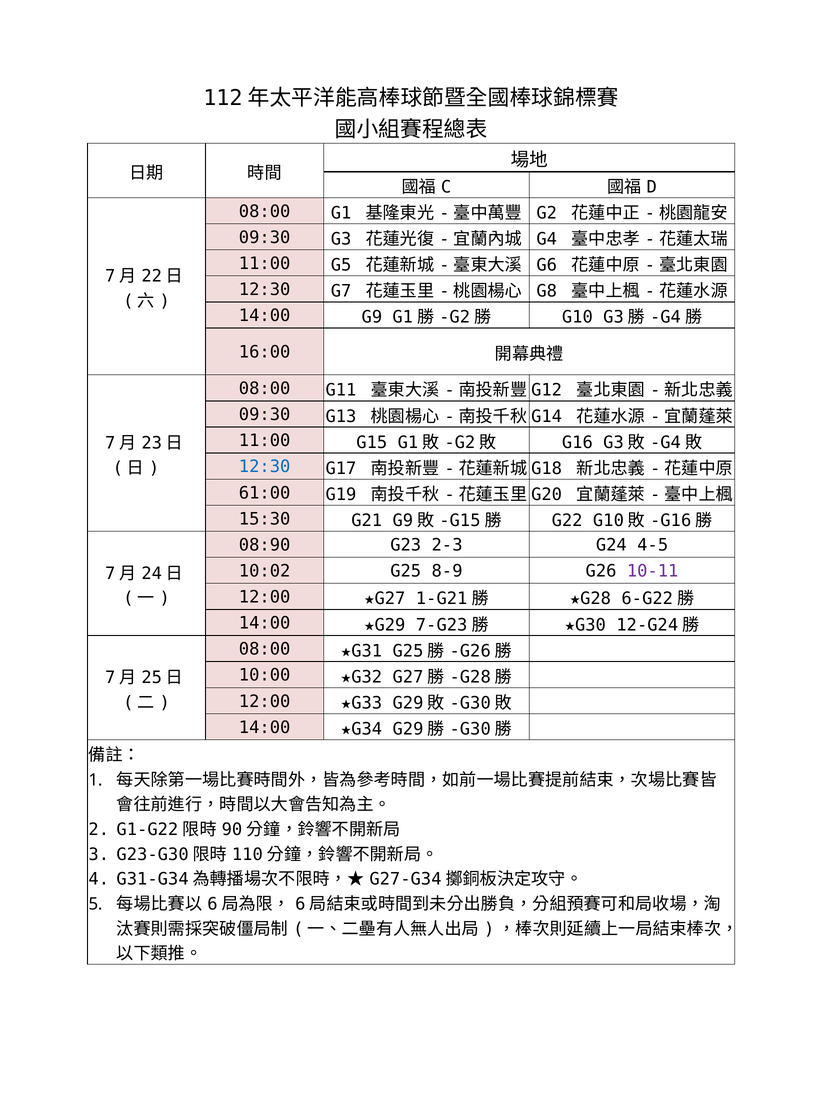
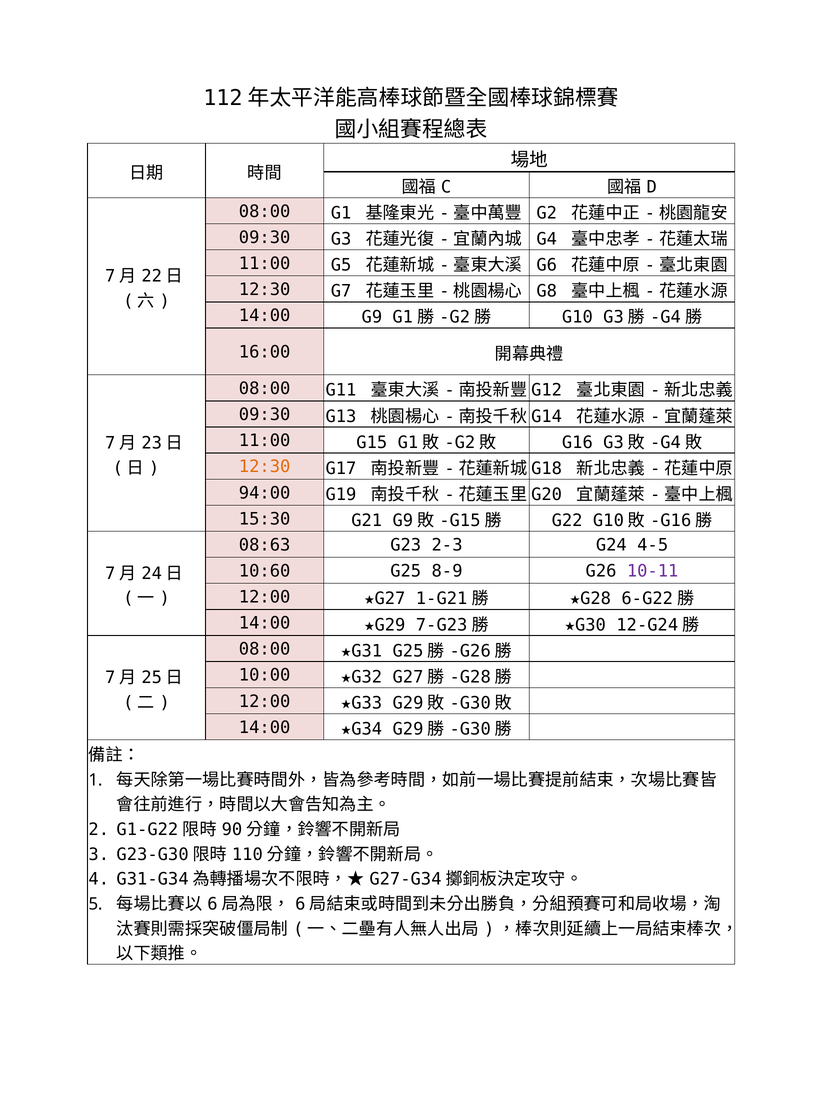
12:30 at (265, 467) colour: blue -> orange
61:00: 61:00 -> 94:00
08:90: 08:90 -> 08:63
10:02: 10:02 -> 10:60
